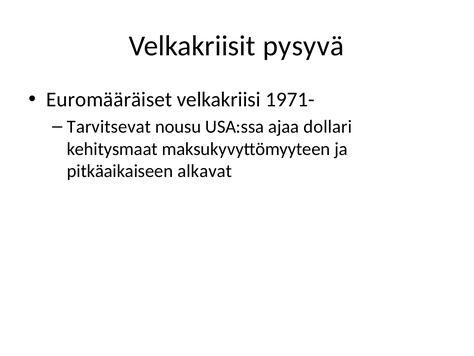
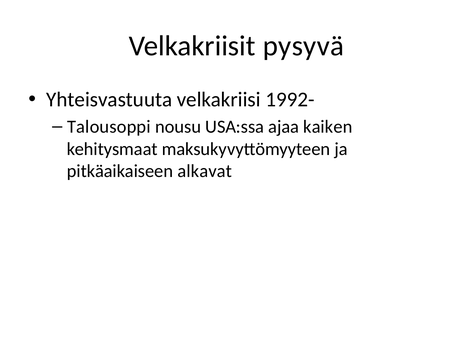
Euromääräiset: Euromääräiset -> Yhteisvastuuta
1971-: 1971- -> 1992-
Tarvitsevat: Tarvitsevat -> Talousoppi
dollari: dollari -> kaiken
